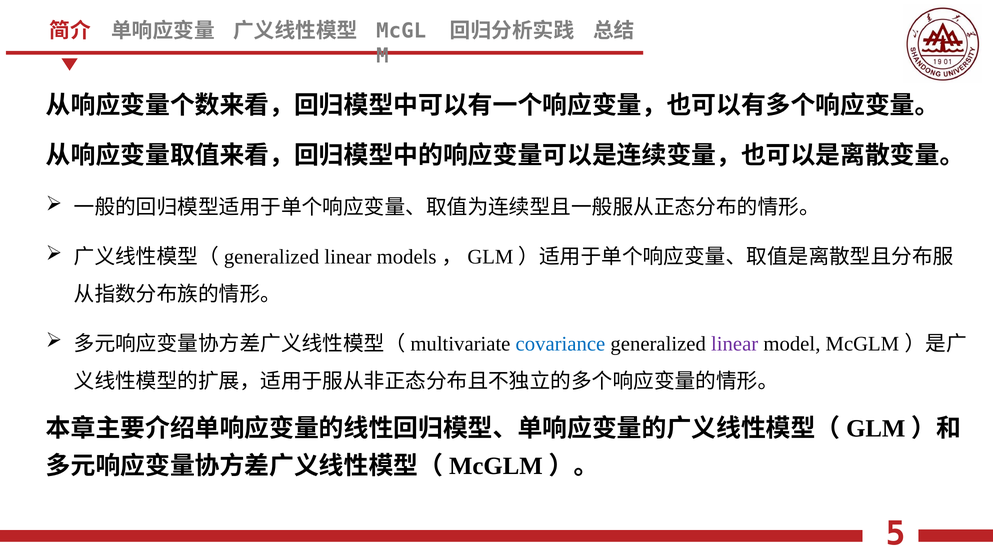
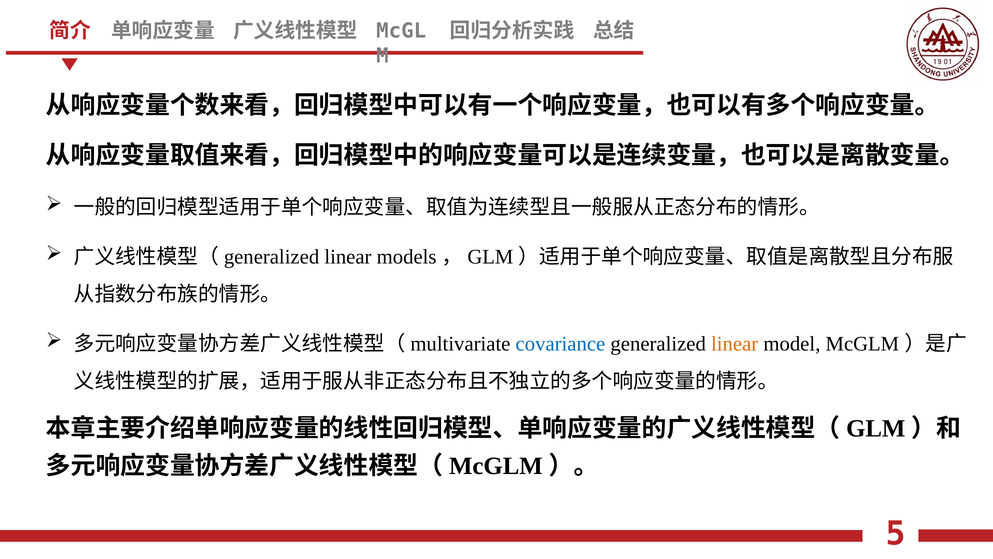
linear at (735, 344) colour: purple -> orange
